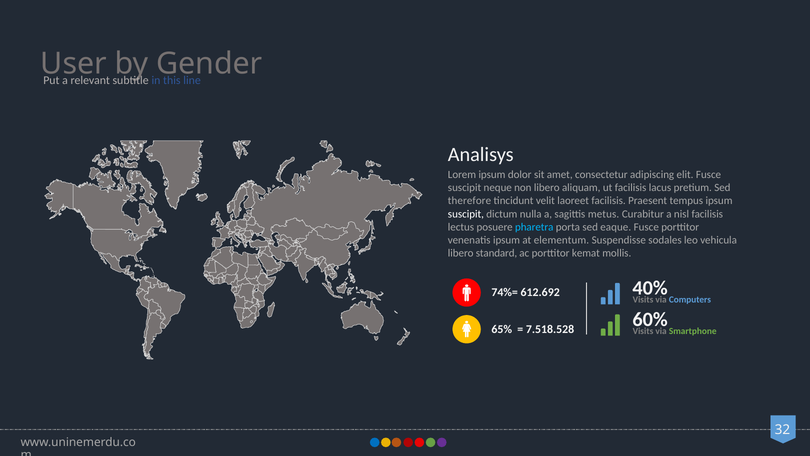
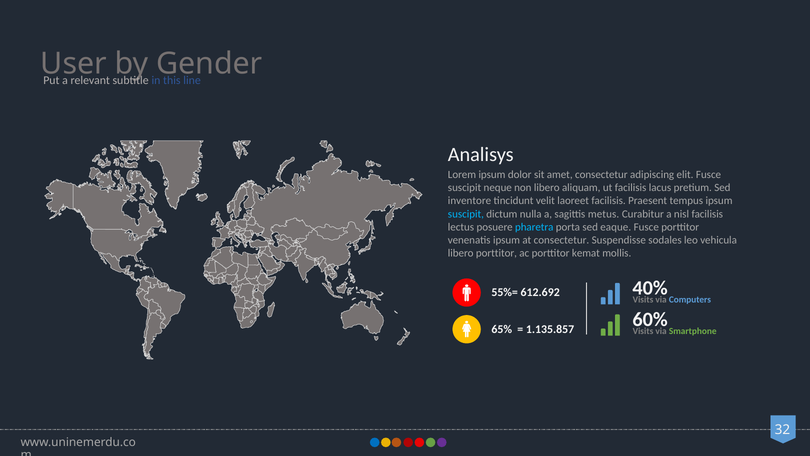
therefore: therefore -> inventore
suscipit at (466, 214) colour: white -> light blue
at elementum: elementum -> consectetur
libero standard: standard -> porttitor
74%=: 74%= -> 55%=
7.518.528: 7.518.528 -> 1.135.857
